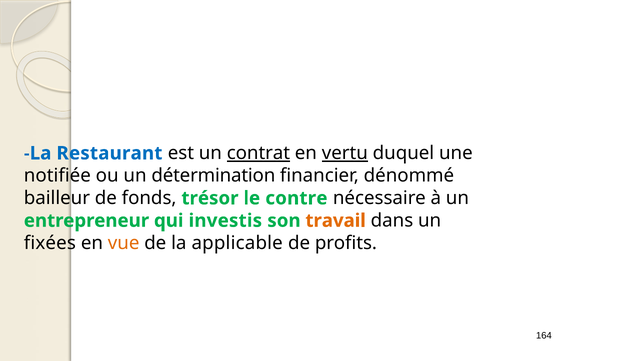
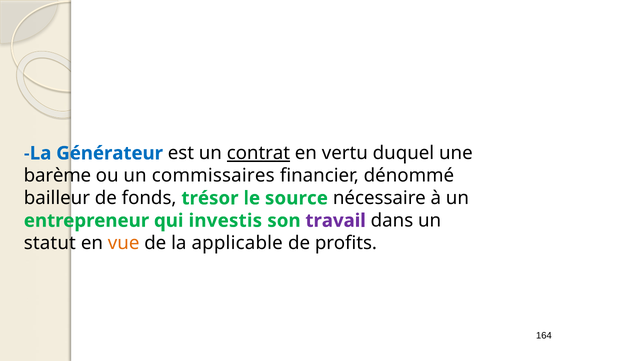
Restaurant: Restaurant -> Générateur
vertu underline: present -> none
notifiée: notifiée -> barème
détermination: détermination -> commissaires
contre: contre -> source
travail colour: orange -> purple
fixées: fixées -> statut
